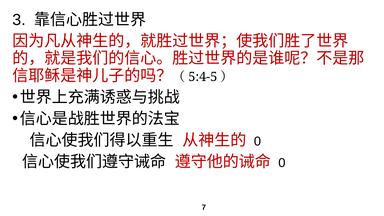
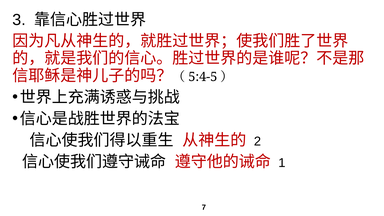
0 at (257, 141): 0 -> 2
0 at (282, 163): 0 -> 1
